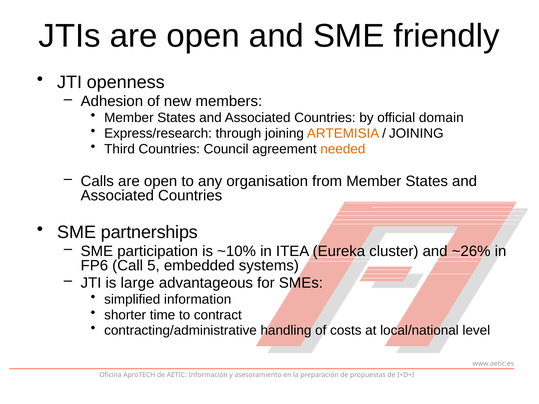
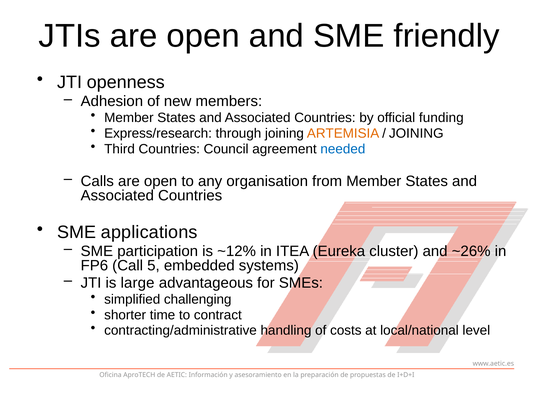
domain: domain -> funding
needed colour: orange -> blue
partnerships: partnerships -> applications
~10%: ~10% -> ~12%
information: information -> challenging
